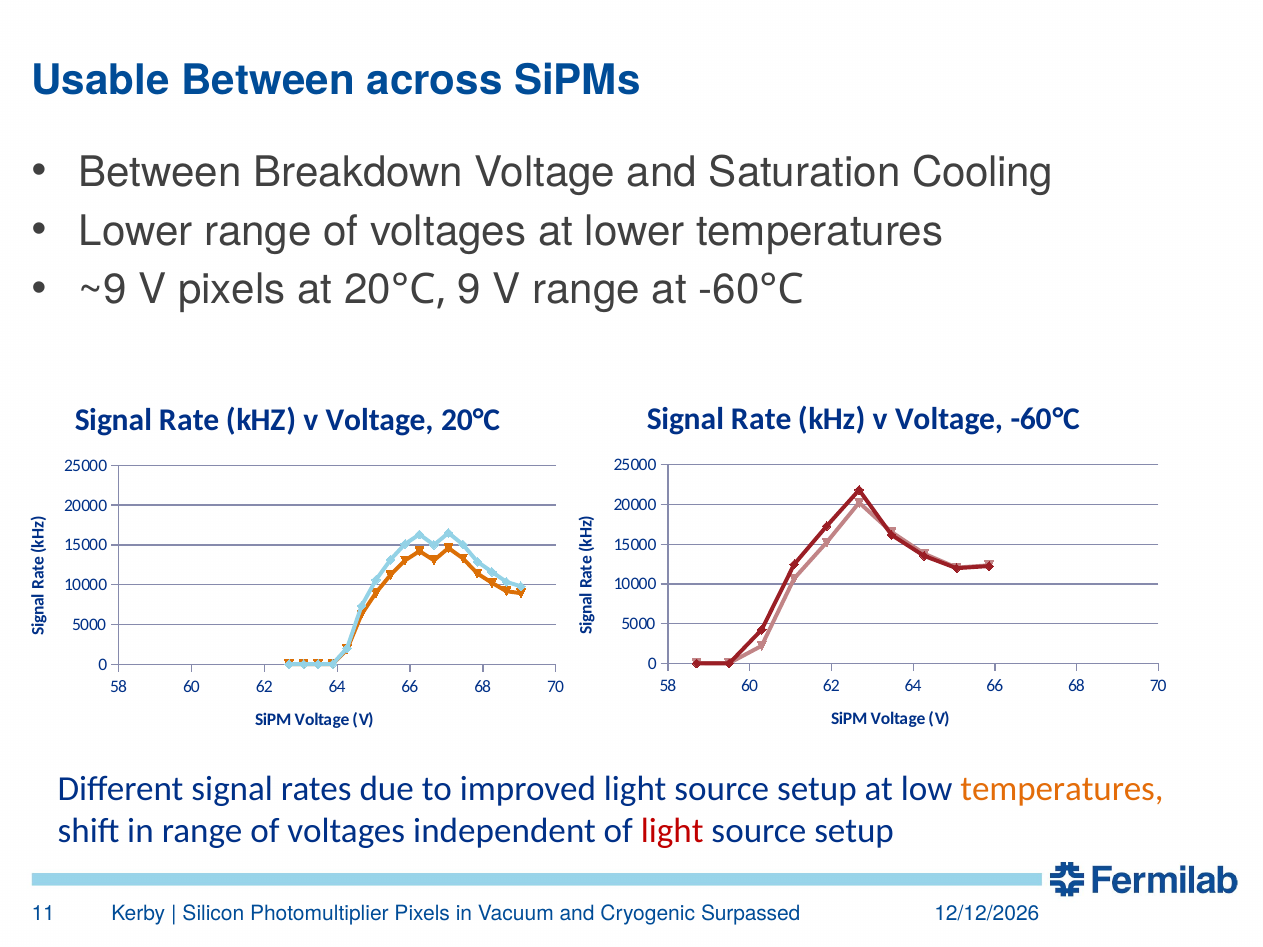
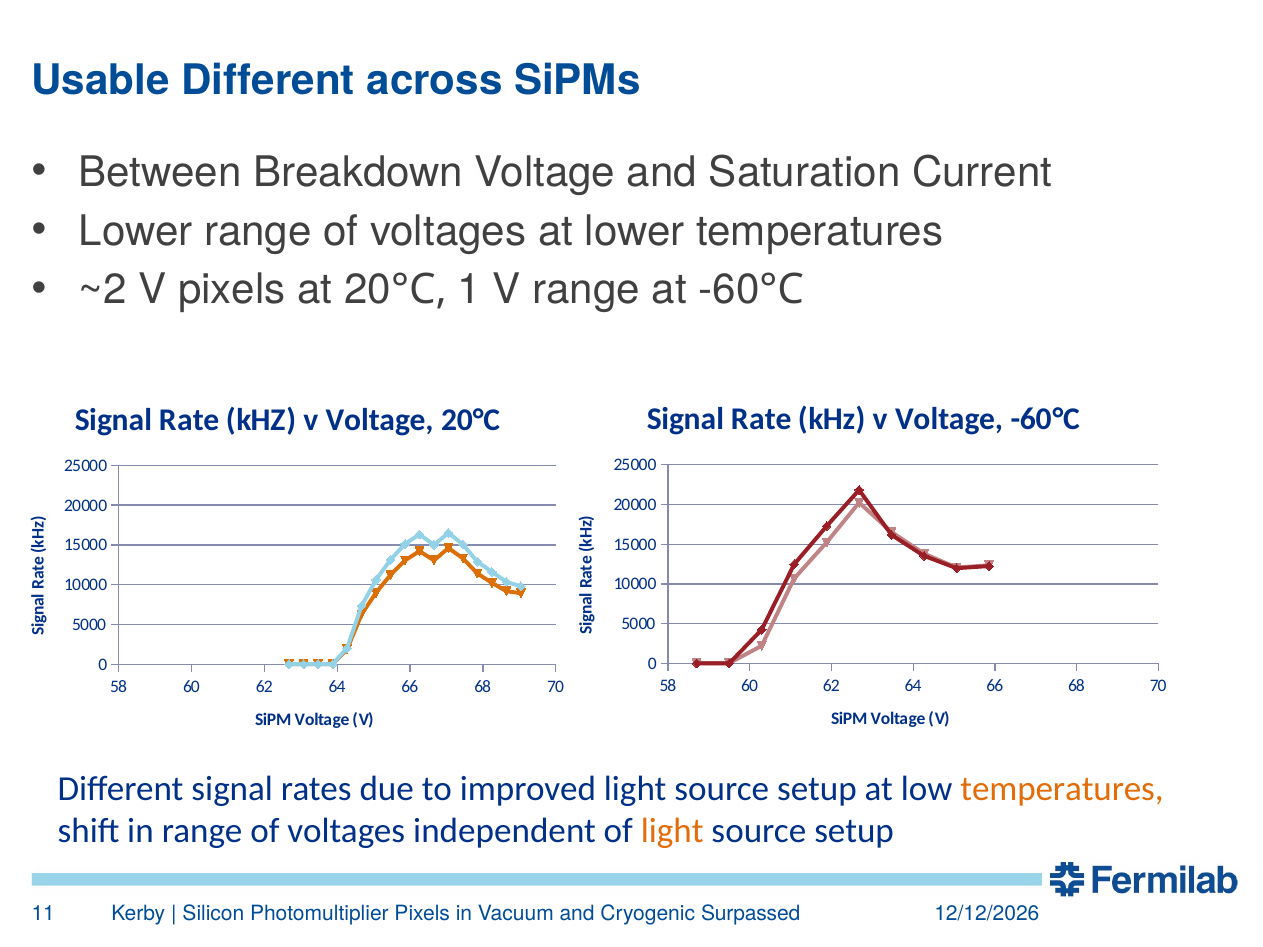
Usable Between: Between -> Different
Cooling: Cooling -> Current
~9: ~9 -> ~2
9: 9 -> 1
light at (672, 831) colour: red -> orange
